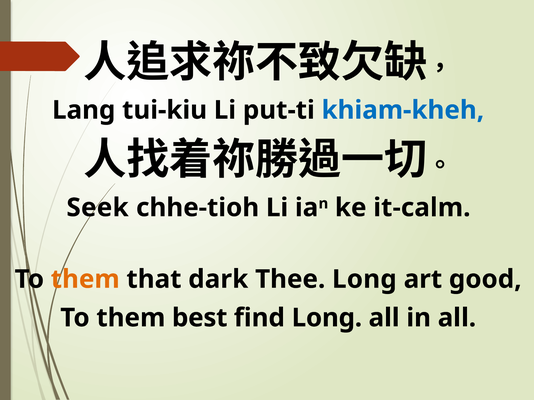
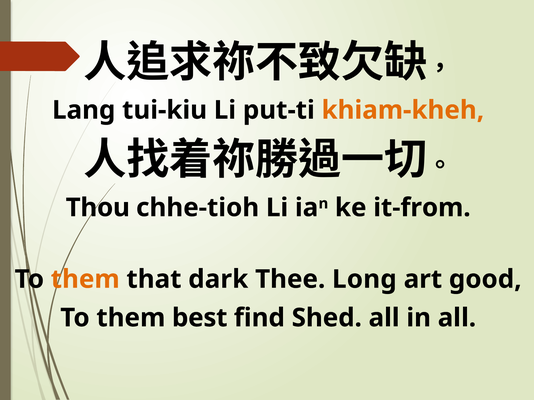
khiam-kheh colour: blue -> orange
Seek: Seek -> Thou
it-calm: it-calm -> it-from
find Long: Long -> Shed
